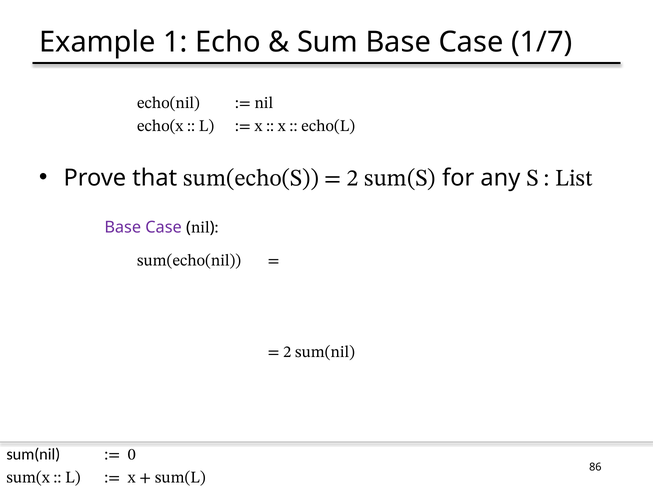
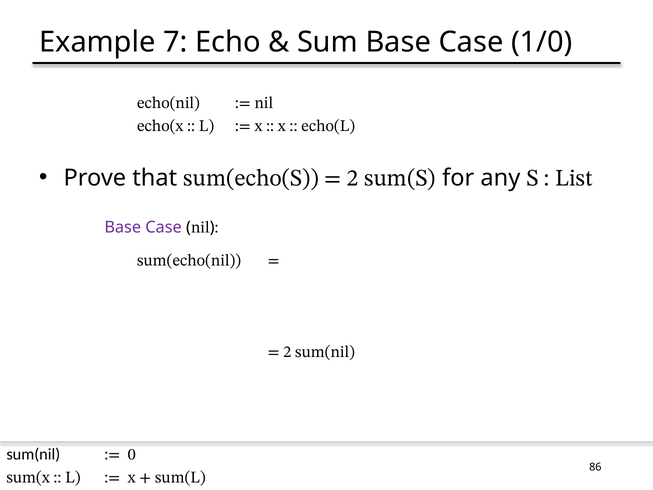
1: 1 -> 7
1/7: 1/7 -> 1/0
